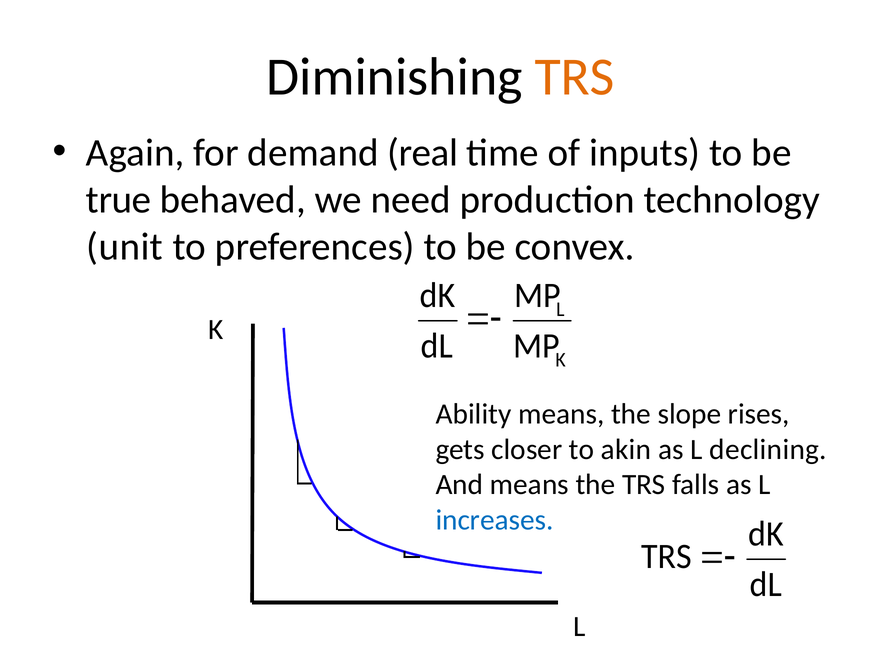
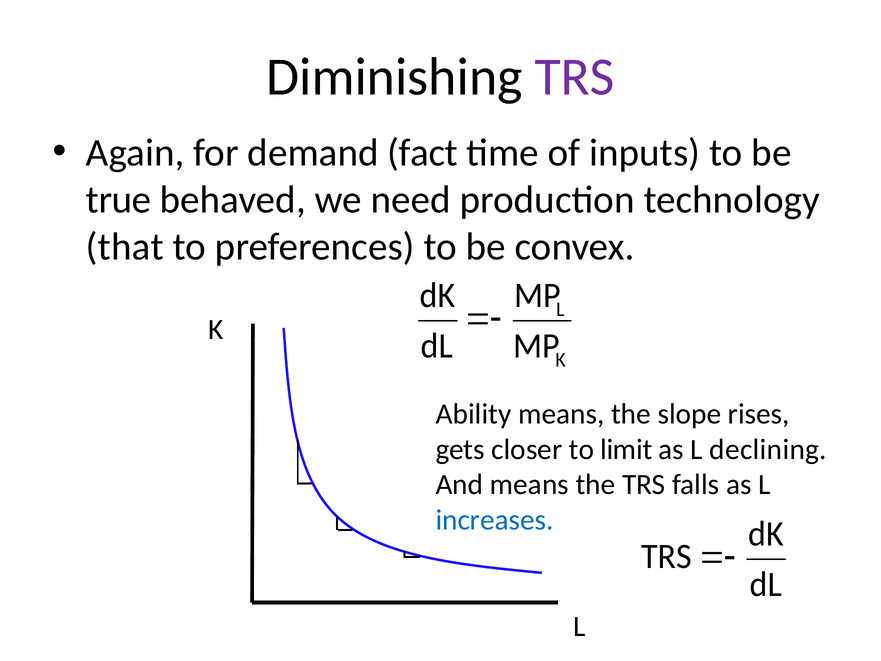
TRS at (575, 77) colour: orange -> purple
real: real -> fact
unit: unit -> that
akin: akin -> limit
